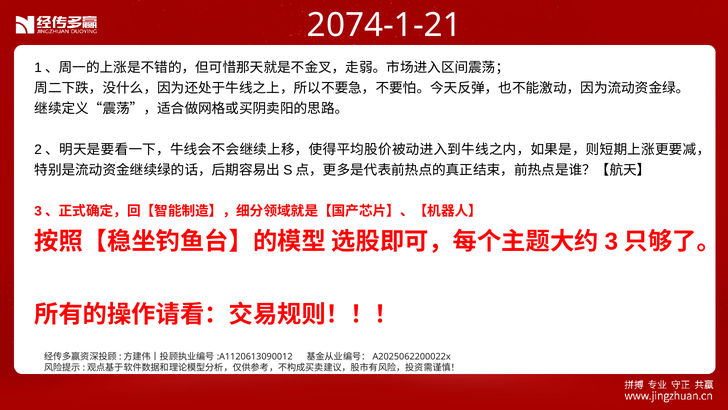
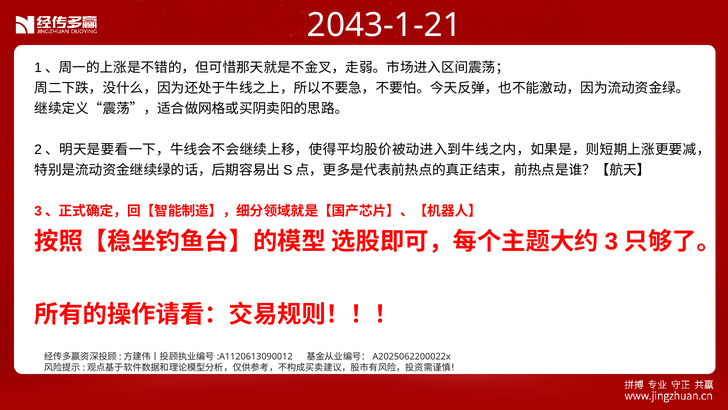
2074-1-21: 2074-1-21 -> 2043-1-21
